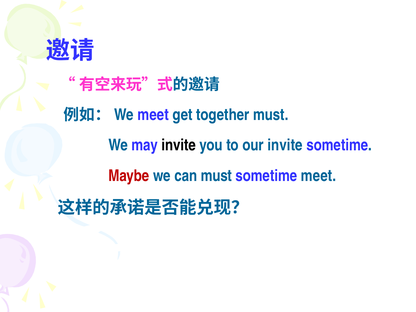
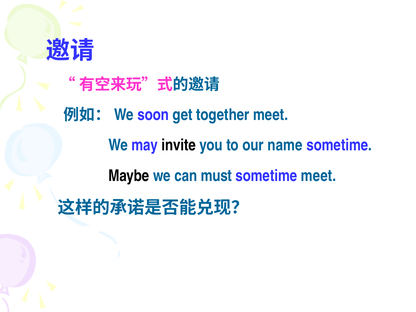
meet at (153, 115): meet -> soon
together must: must -> meet
our invite: invite -> name
Maybe colour: red -> black
